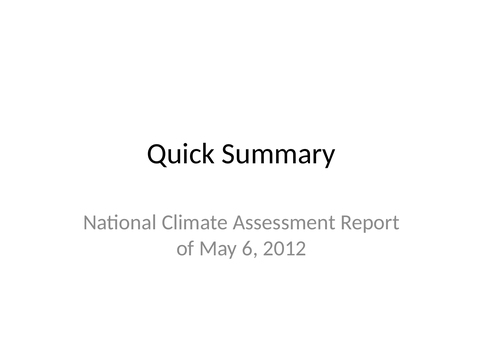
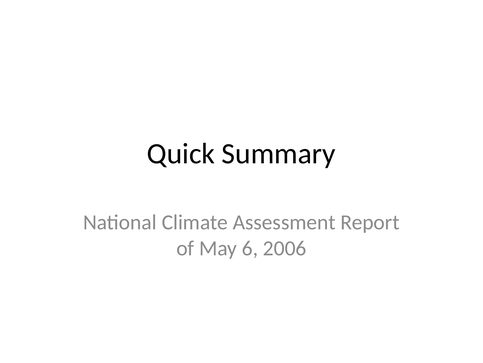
2012: 2012 -> 2006
